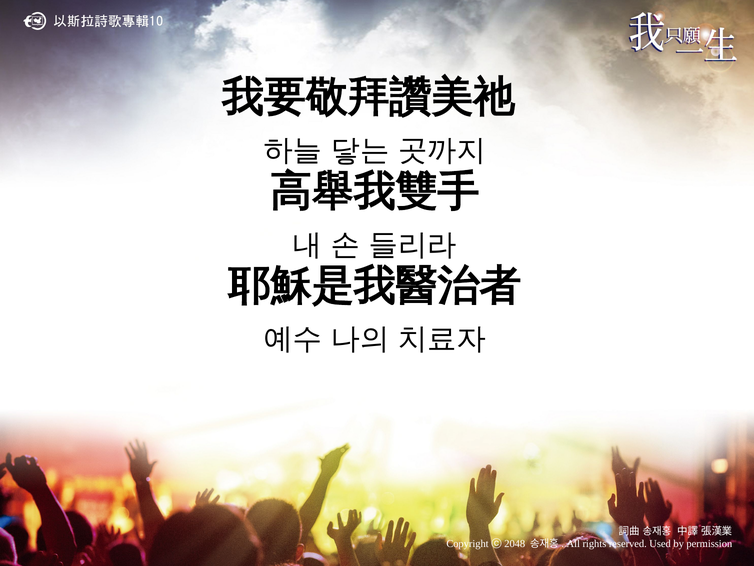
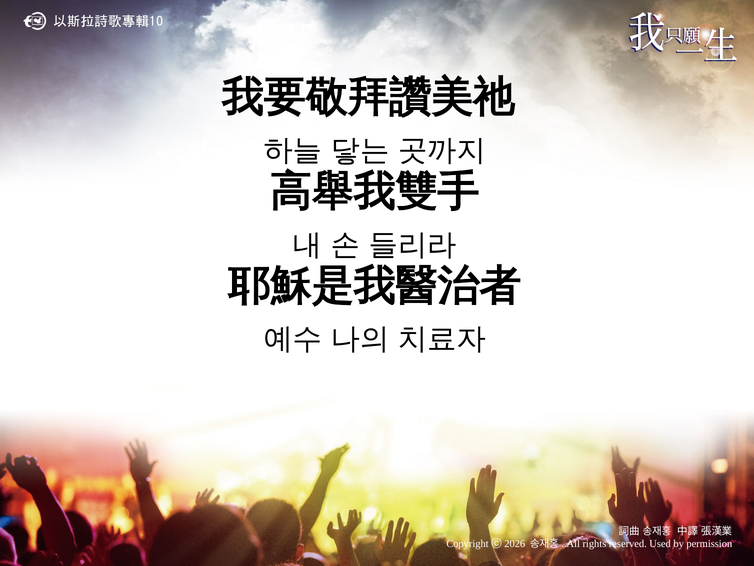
2048: 2048 -> 2026
